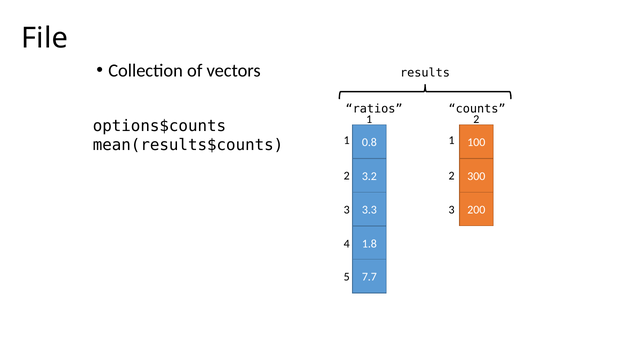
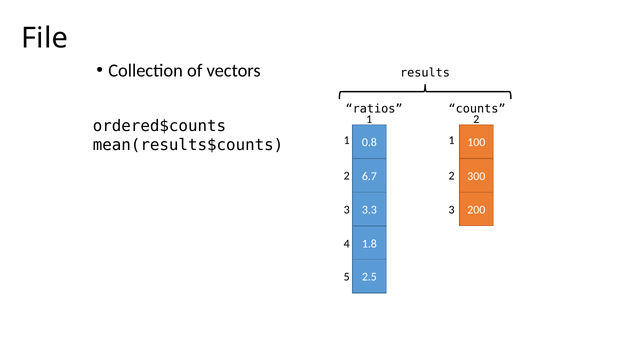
options$counts: options$counts -> ordered$counts
3.2: 3.2 -> 6.7
7.7: 7.7 -> 2.5
